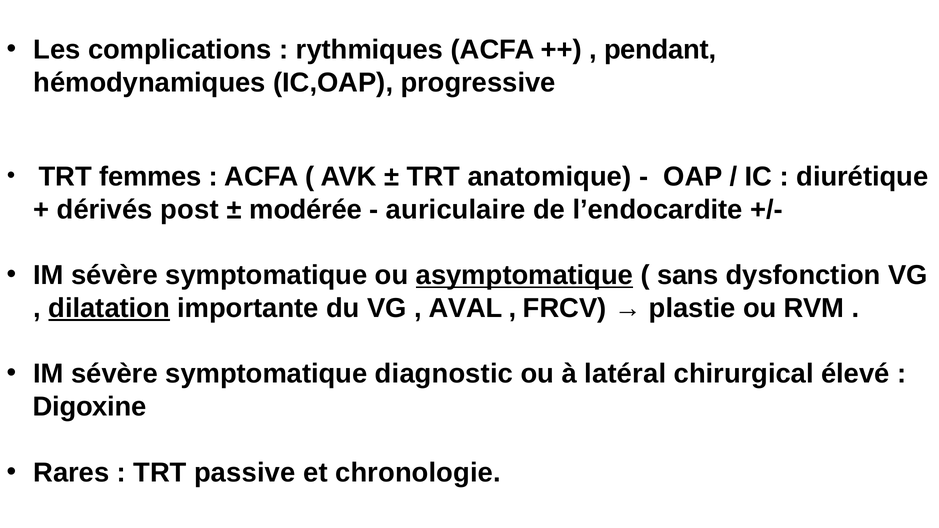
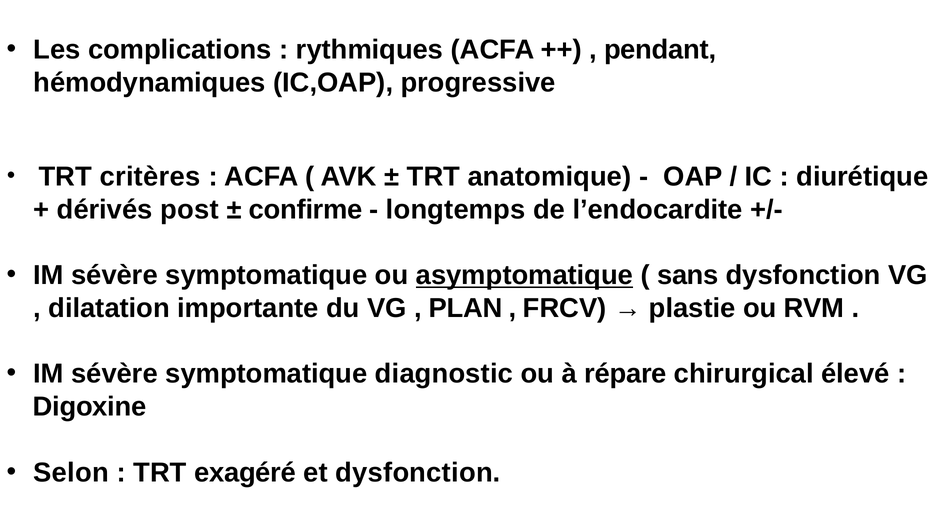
femmes: femmes -> critères
modérée: modérée -> confirme
auriculaire: auriculaire -> longtemps
dilatation underline: present -> none
AVAL: AVAL -> PLAN
latéral: latéral -> répare
Rares: Rares -> Selon
passive: passive -> exagéré
et chronologie: chronologie -> dysfonction
